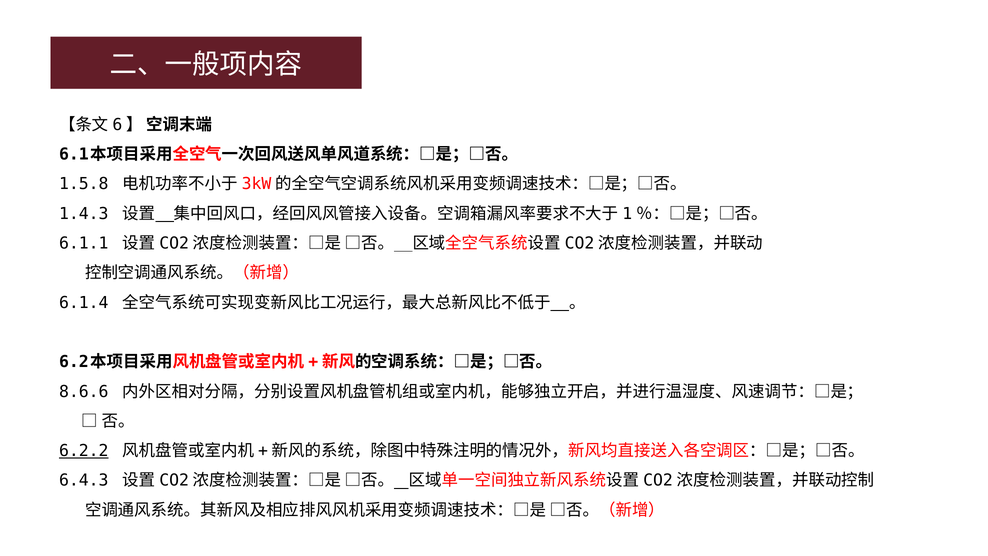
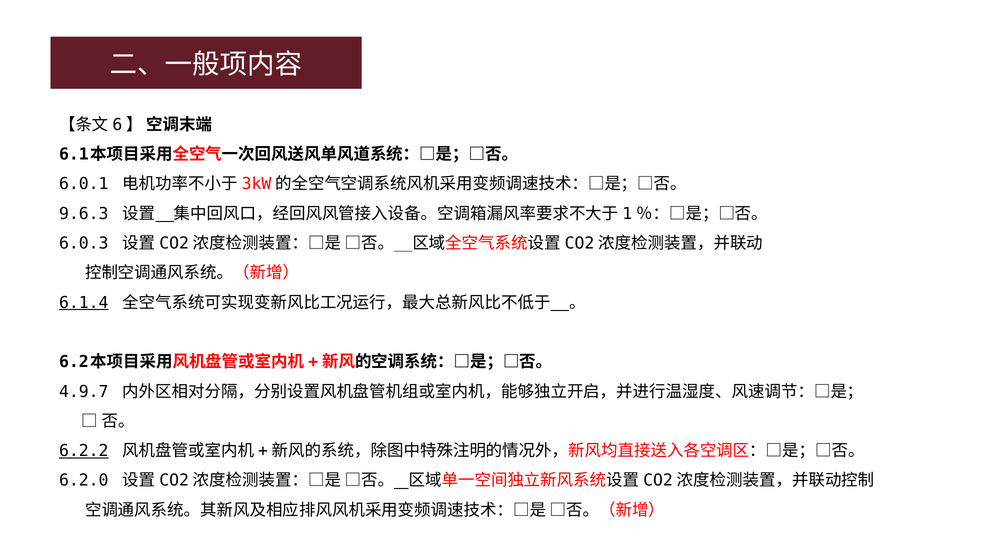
1.5.8: 1.5.8 -> 6.0.1
1.4.3: 1.4.3 -> 9.6.3
6.1.1: 6.1.1 -> 6.0.3
6.1.4 underline: none -> present
8.6.6: 8.6.6 -> 4.9.7
6.4.3: 6.4.3 -> 6.2.0
